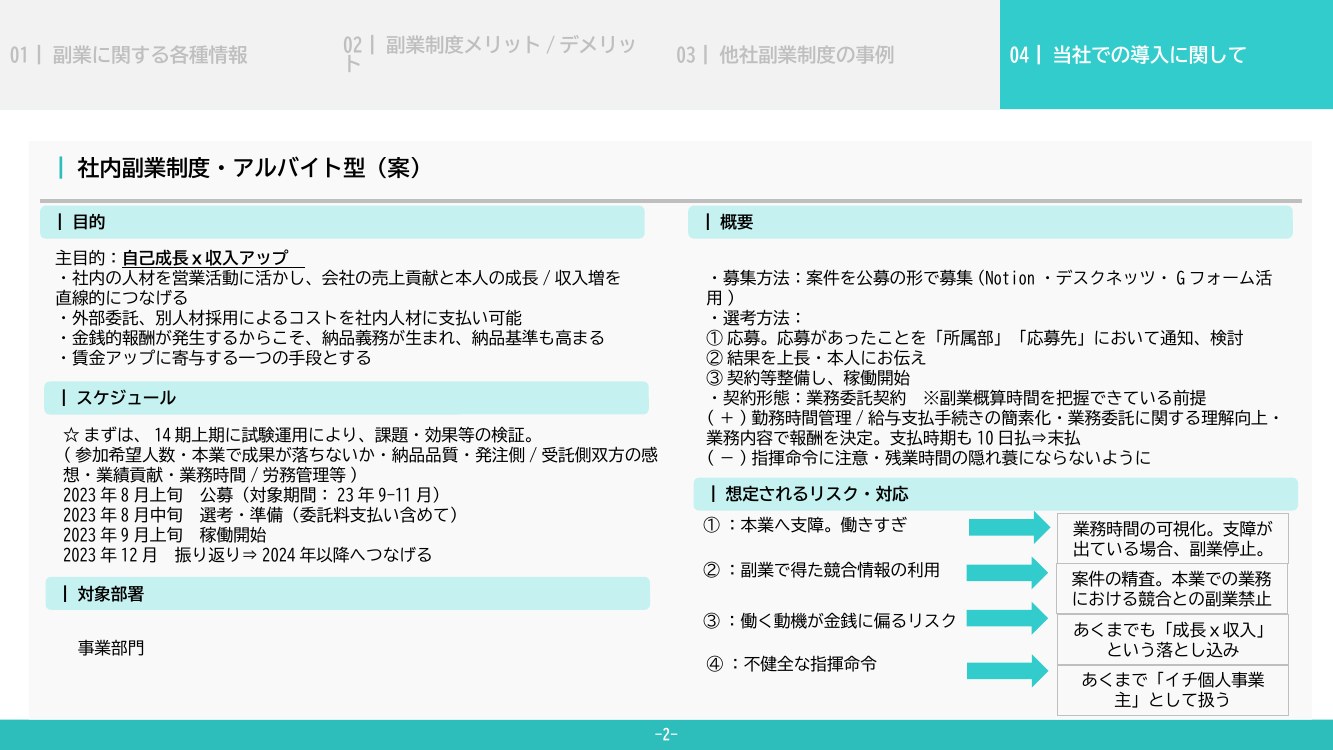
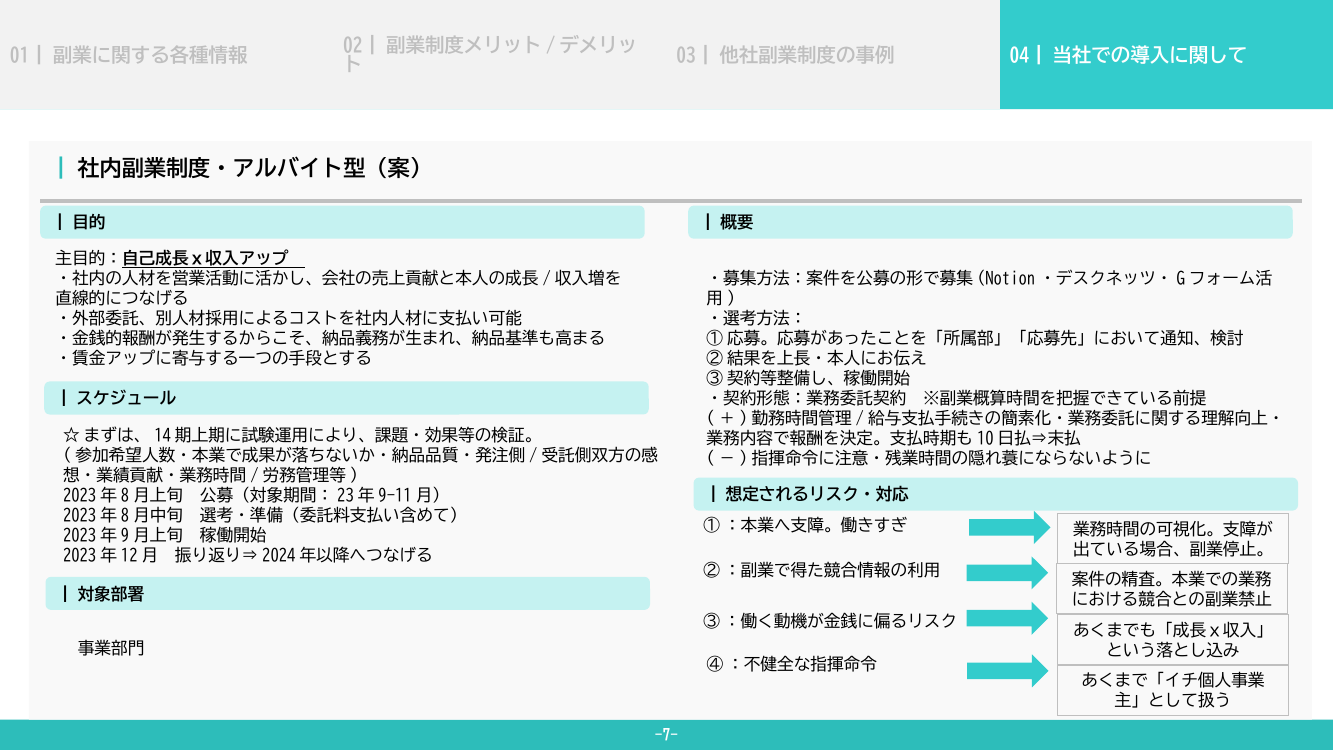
-2-: -2- -> -7-
